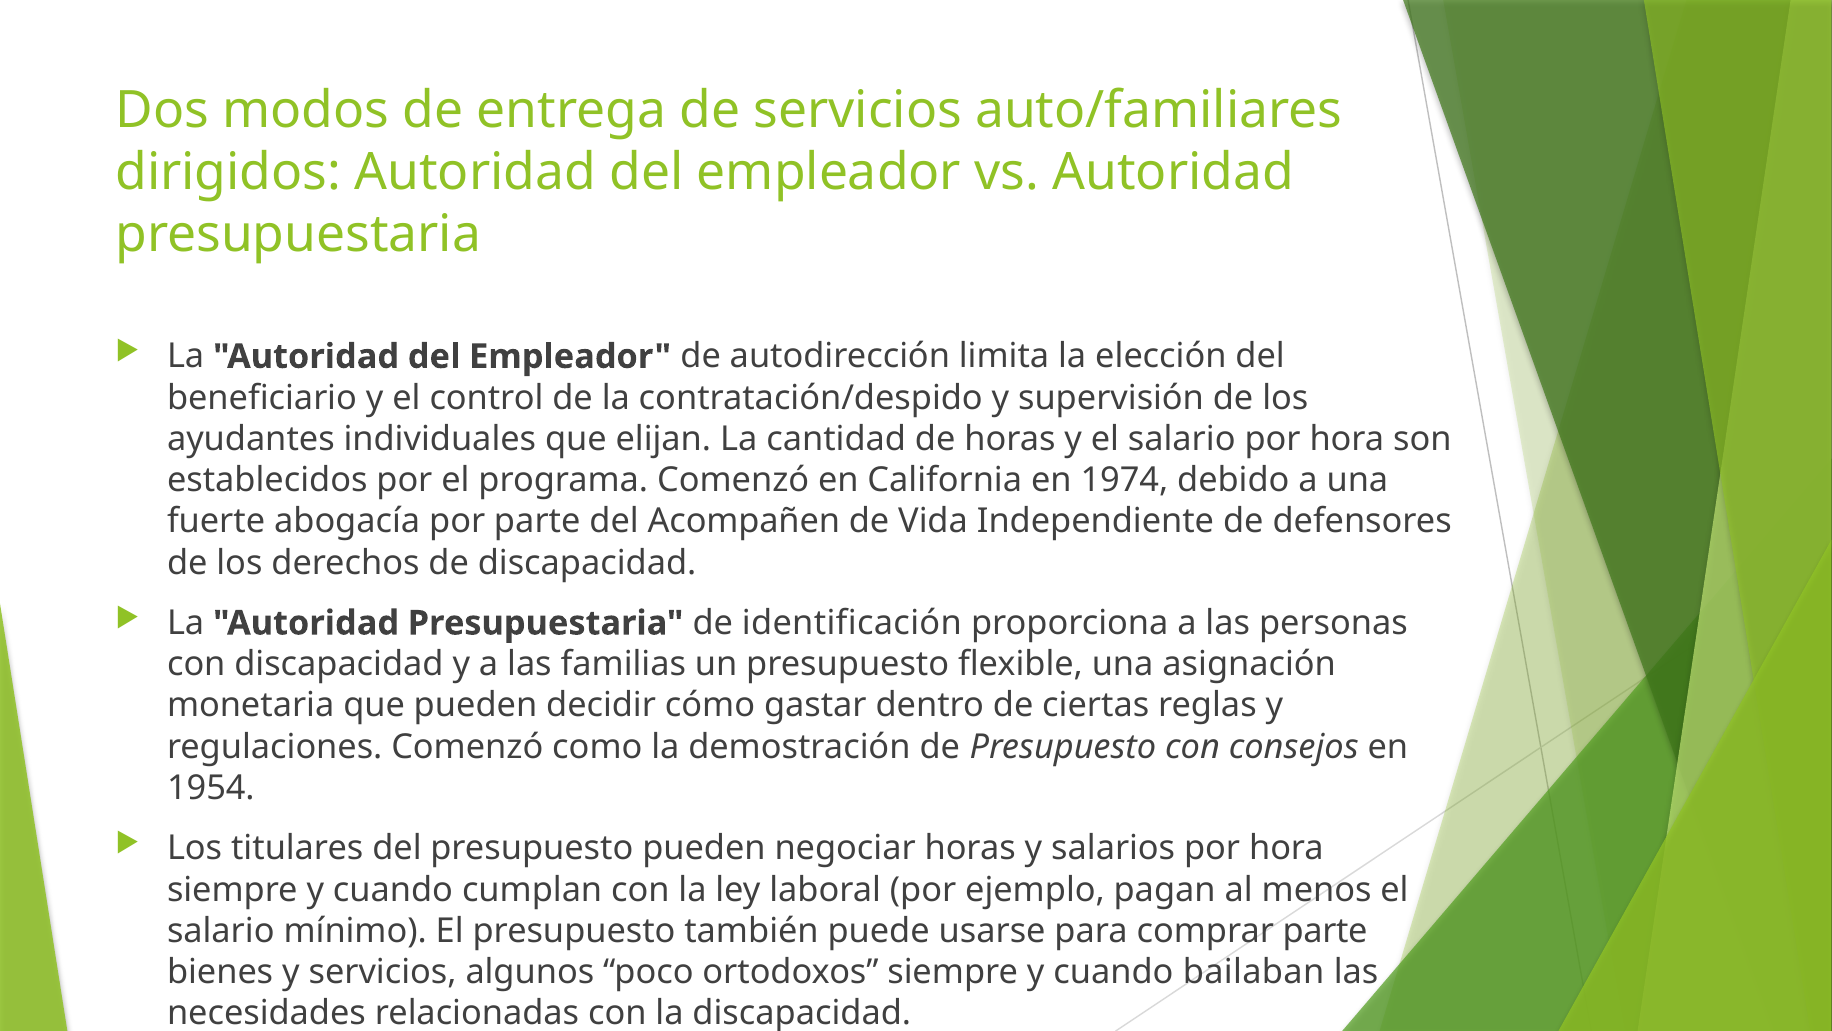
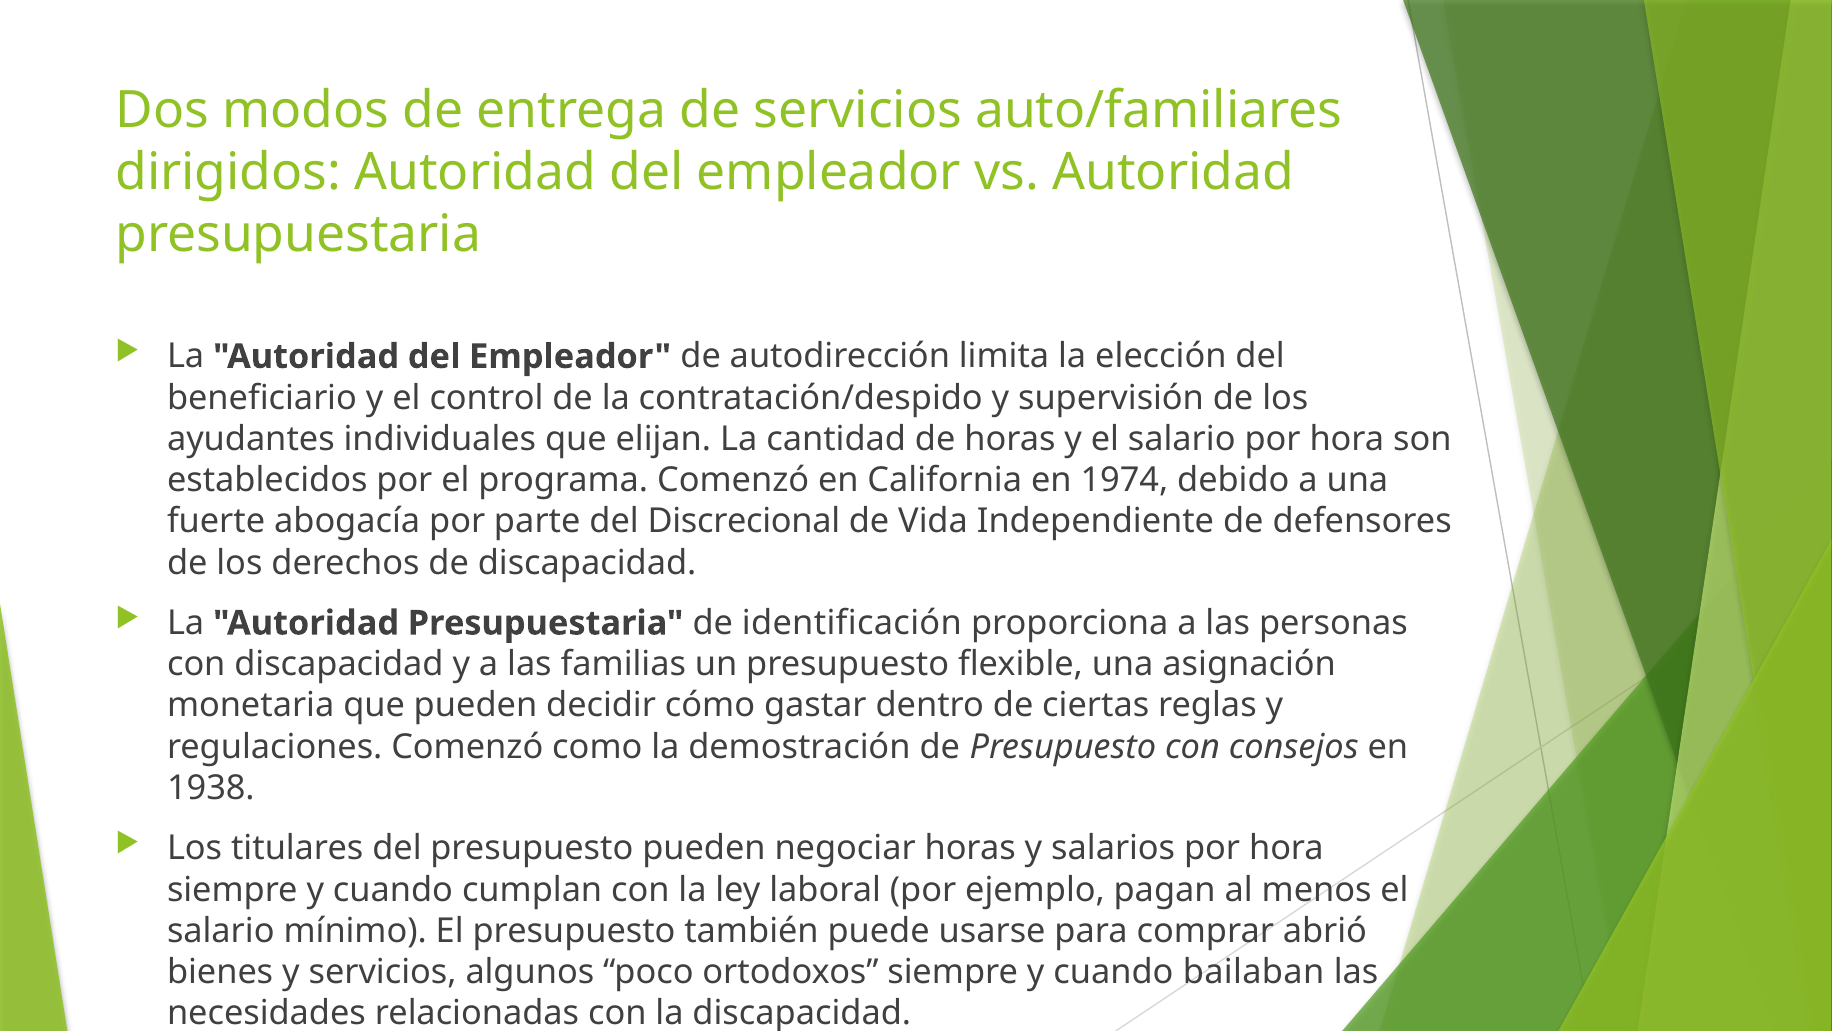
Acompañen: Acompañen -> Discrecional
1954: 1954 -> 1938
comprar parte: parte -> abrió
